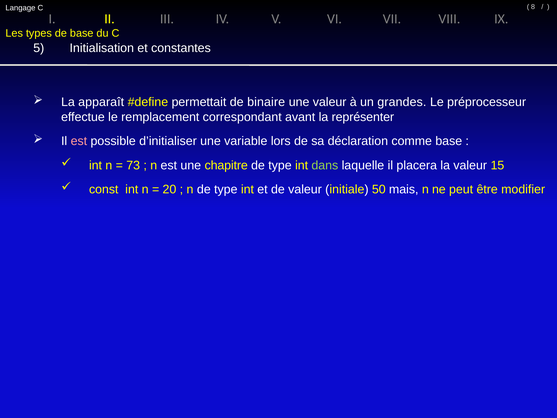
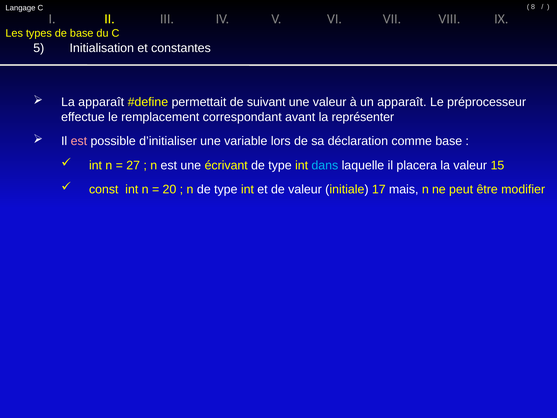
binaire: binaire -> suivant
un grandes: grandes -> apparaît
73: 73 -> 27
chapitre: chapitre -> écrivant
dans colour: light green -> light blue
50: 50 -> 17
